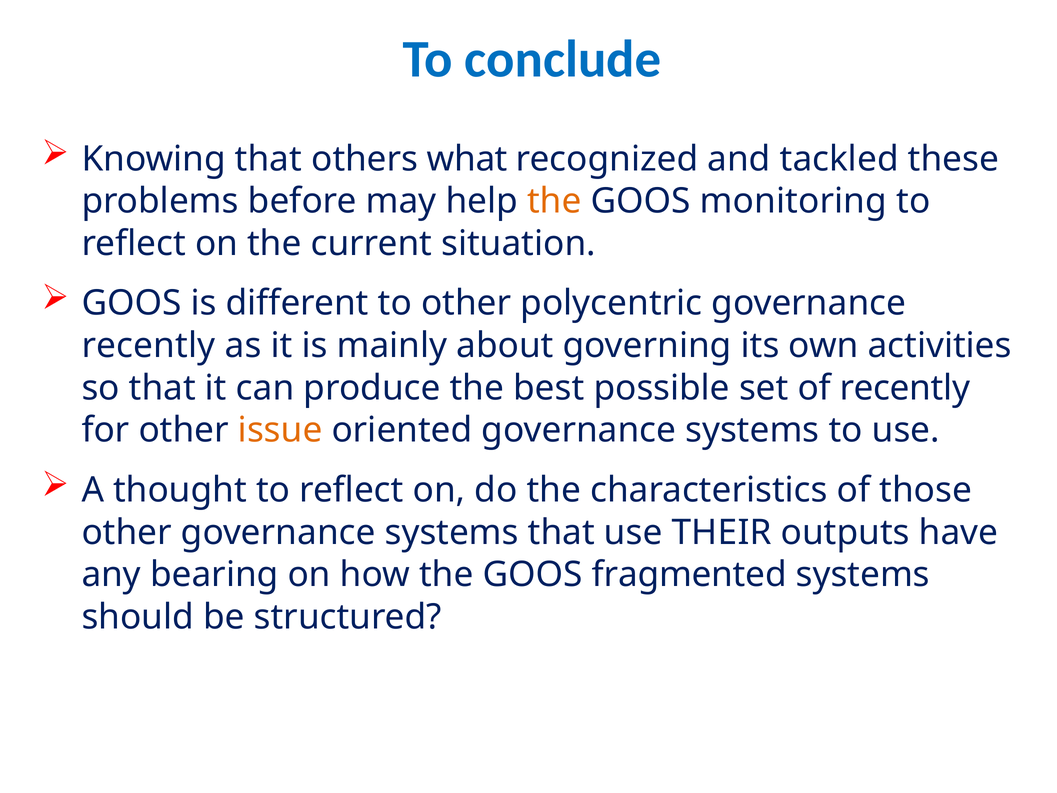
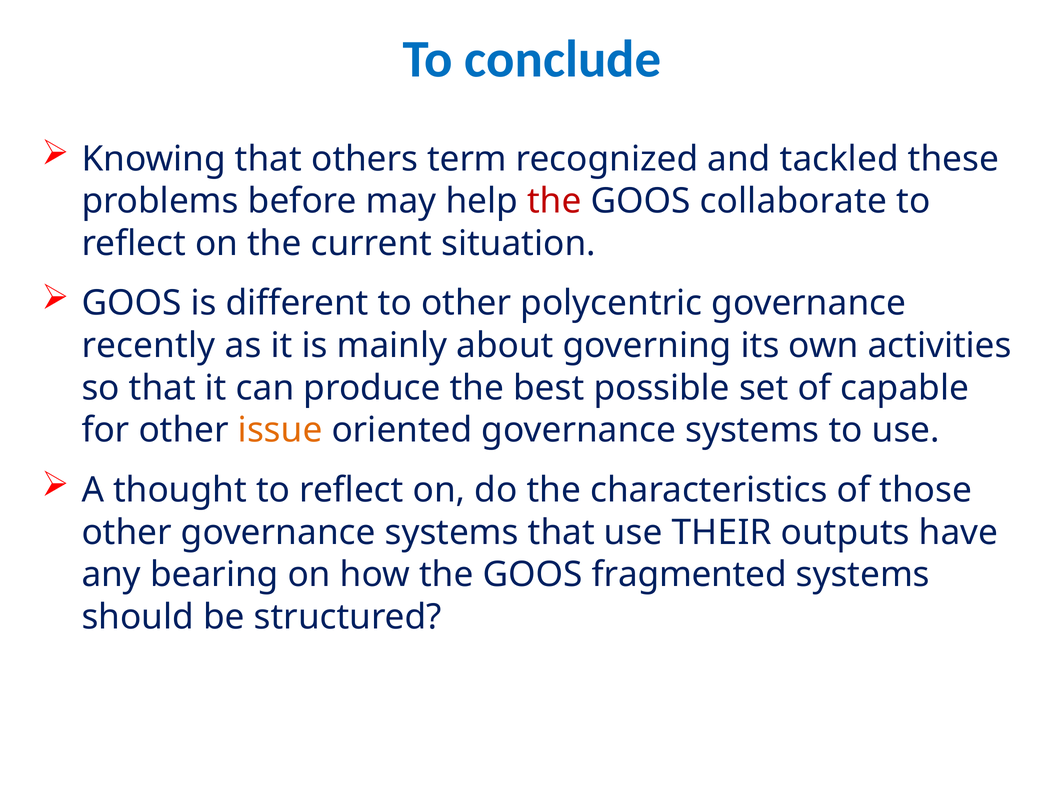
what: what -> term
the at (554, 201) colour: orange -> red
monitoring: monitoring -> collaborate
of recently: recently -> capable
